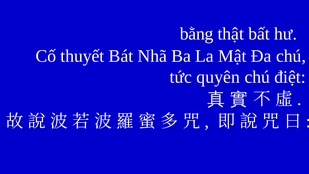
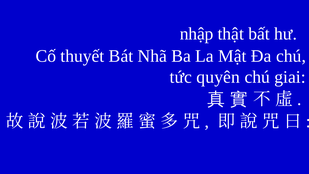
bằng: bằng -> nhập
điệt: điệt -> giai
